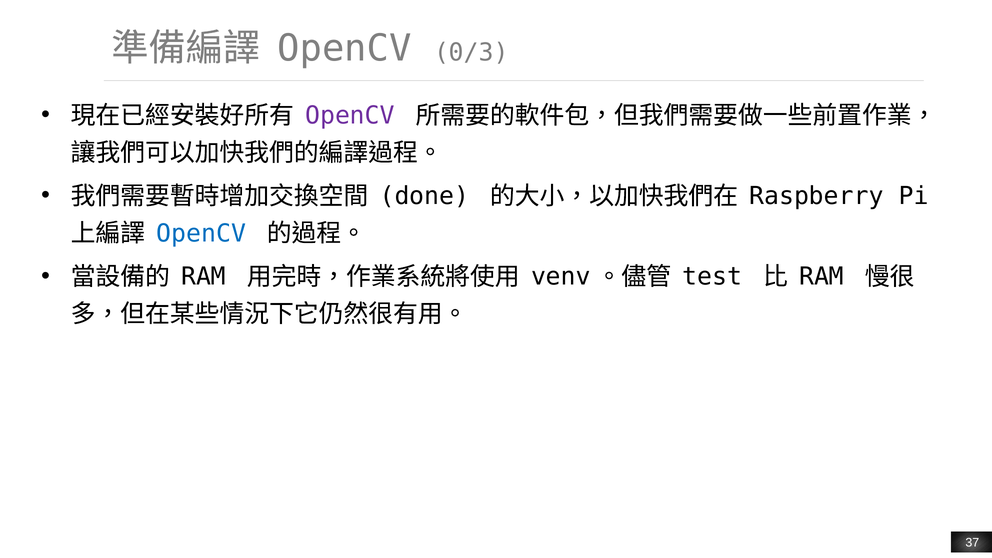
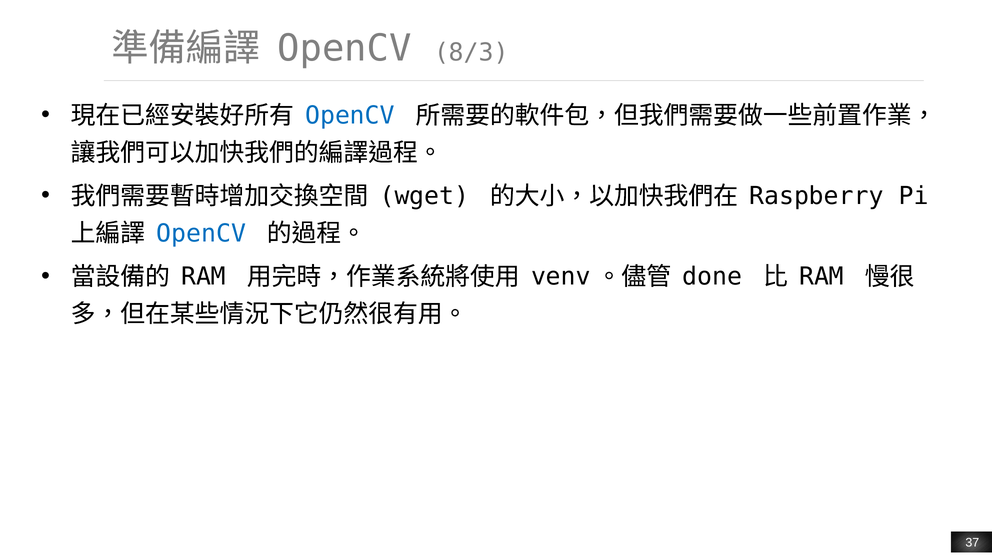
0/3: 0/3 -> 8/3
OpenCV at (350, 116) colour: purple -> blue
done: done -> wget
test: test -> done
